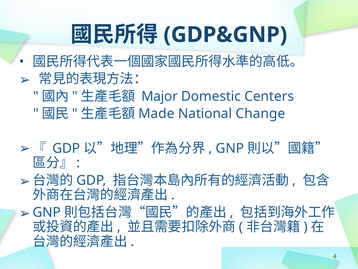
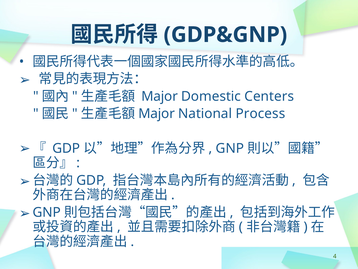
Made at (156, 113): Made -> Major
Change: Change -> Process
